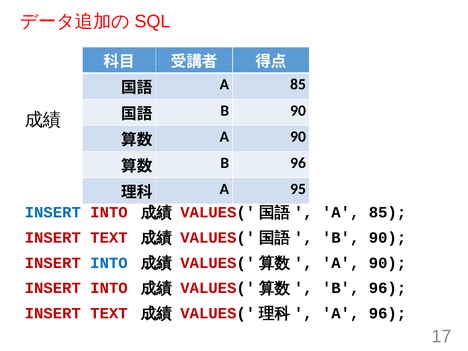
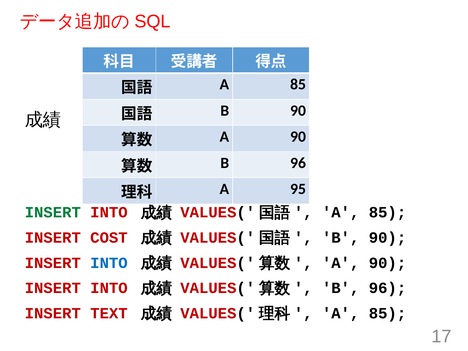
INSERT at (53, 212) colour: blue -> green
TEXT at (109, 238): TEXT -> COST
96 at (387, 313): 96 -> 85
